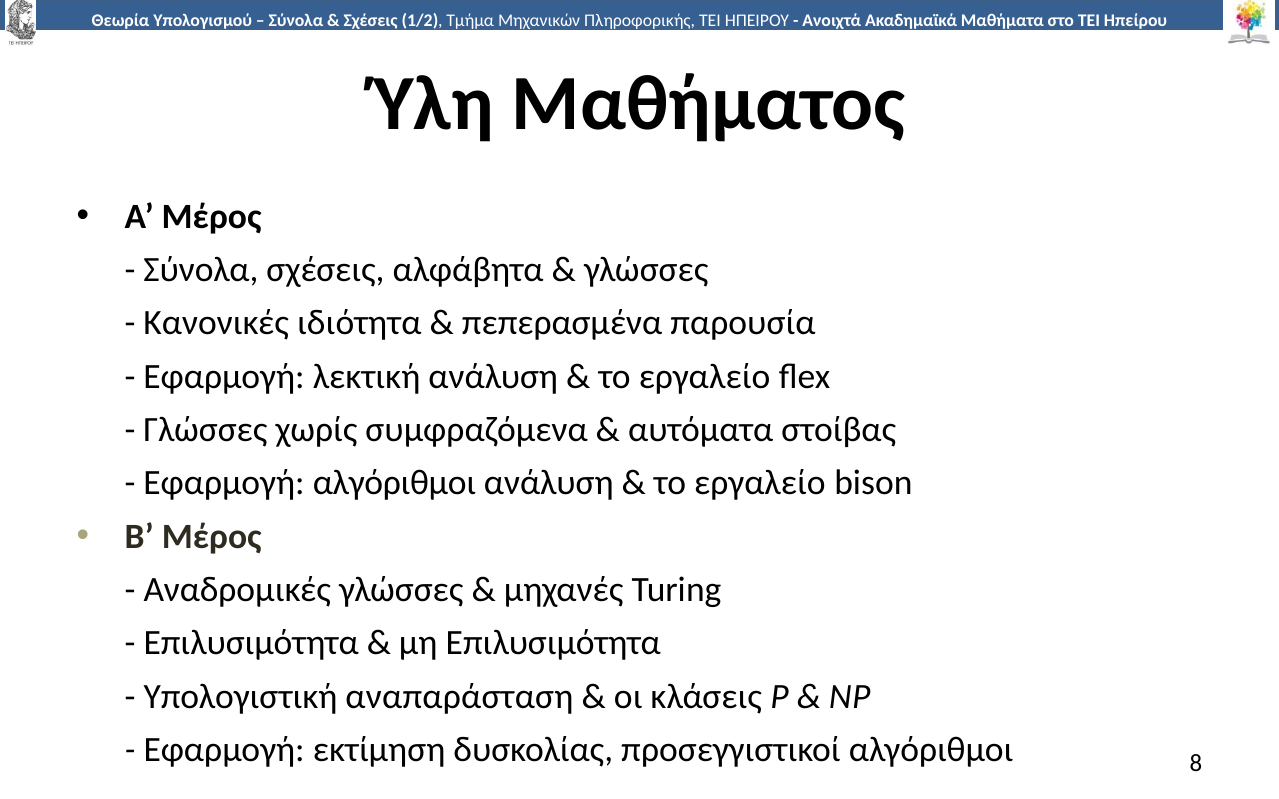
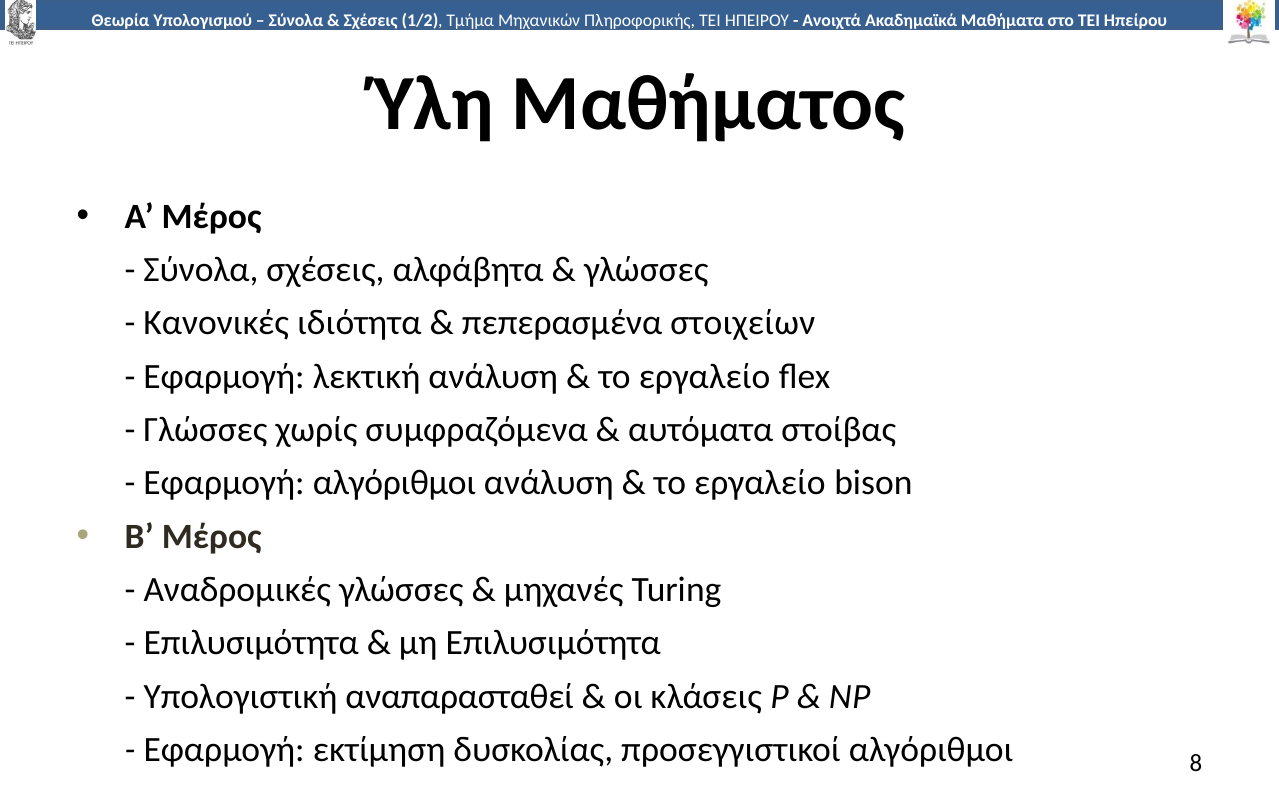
παρουσία: παρουσία -> στοιχείων
αναπαράσταση: αναπαράσταση -> αναπαρασταθεί
